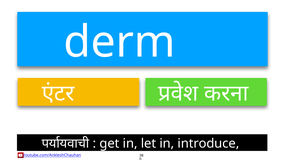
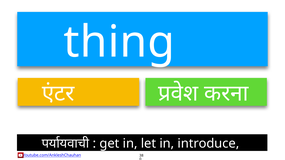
derm: derm -> thing
